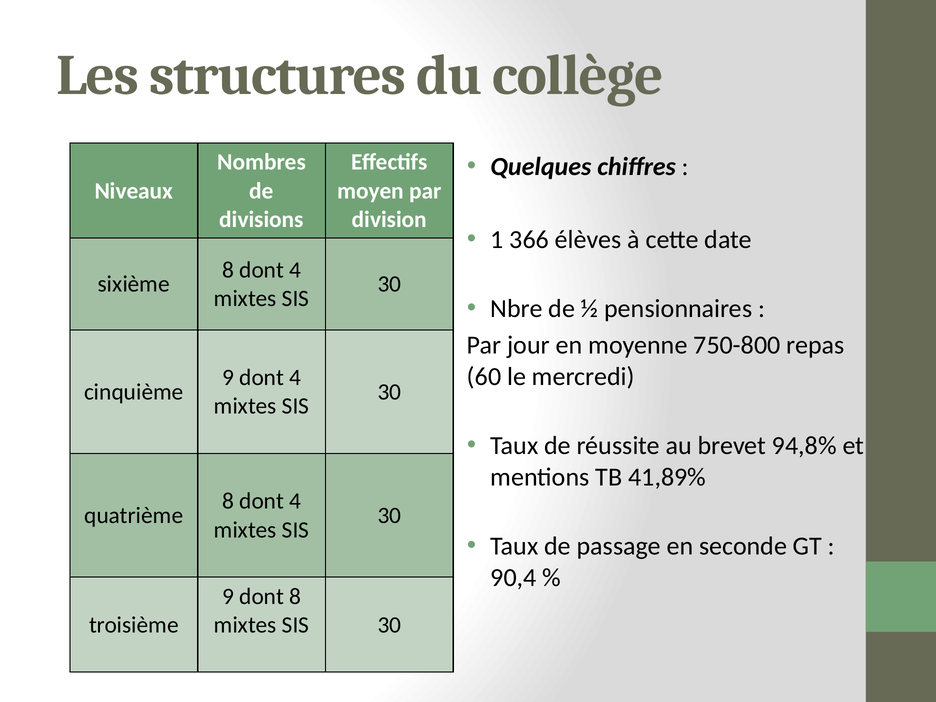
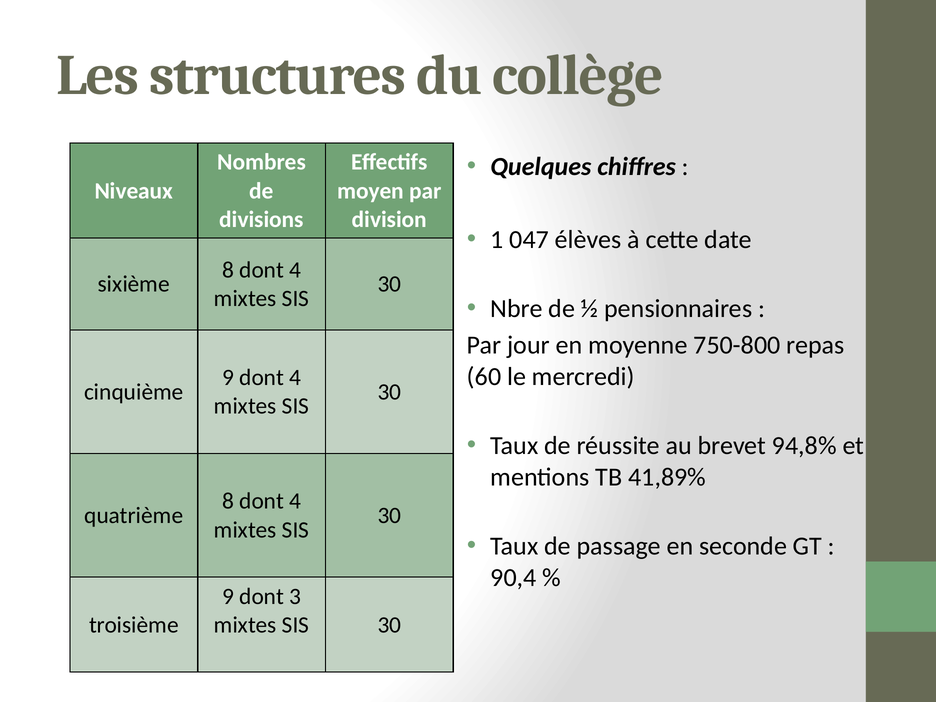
366: 366 -> 047
dont 8: 8 -> 3
